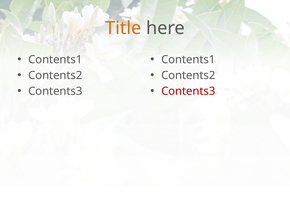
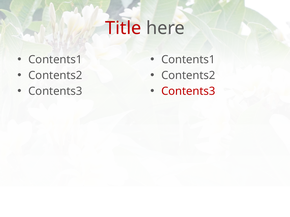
Title colour: orange -> red
